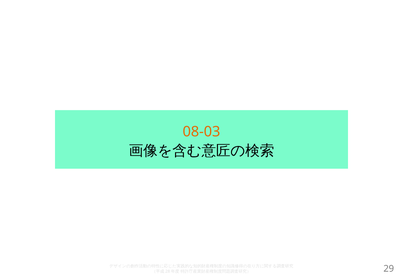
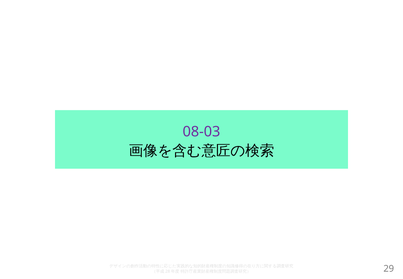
08-03 colour: orange -> purple
